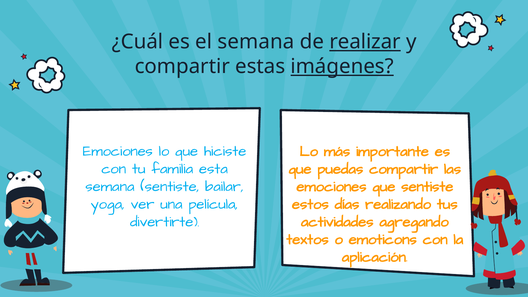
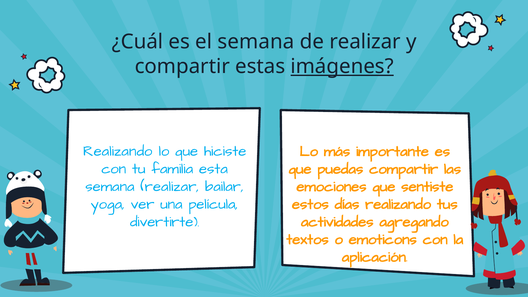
realizar at (365, 42) underline: present -> none
Emociones at (118, 151): Emociones -> Realizando
semana sentiste: sentiste -> realizar
